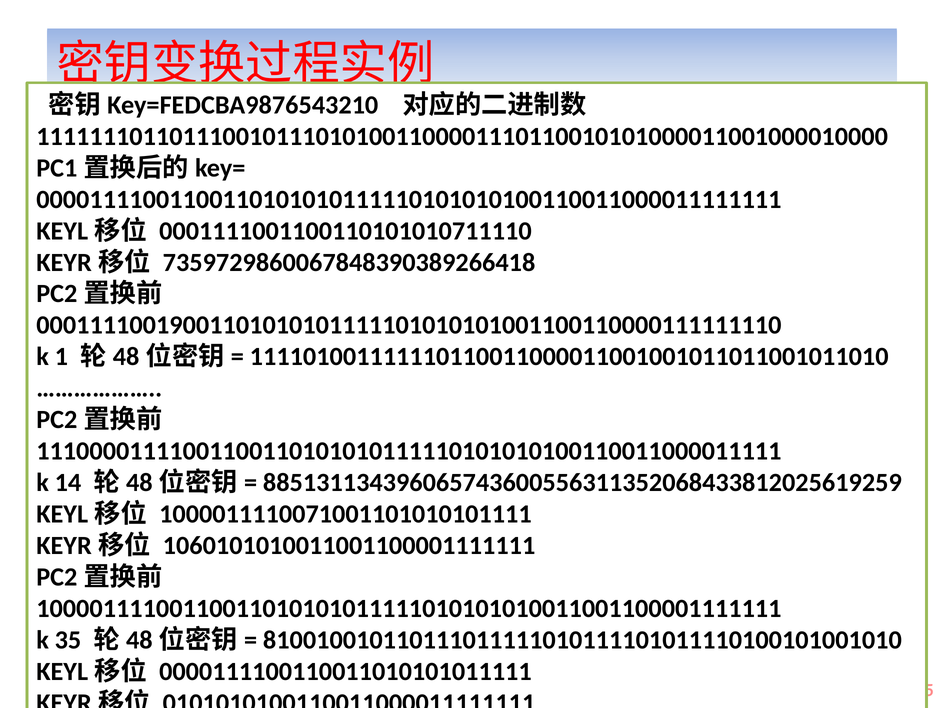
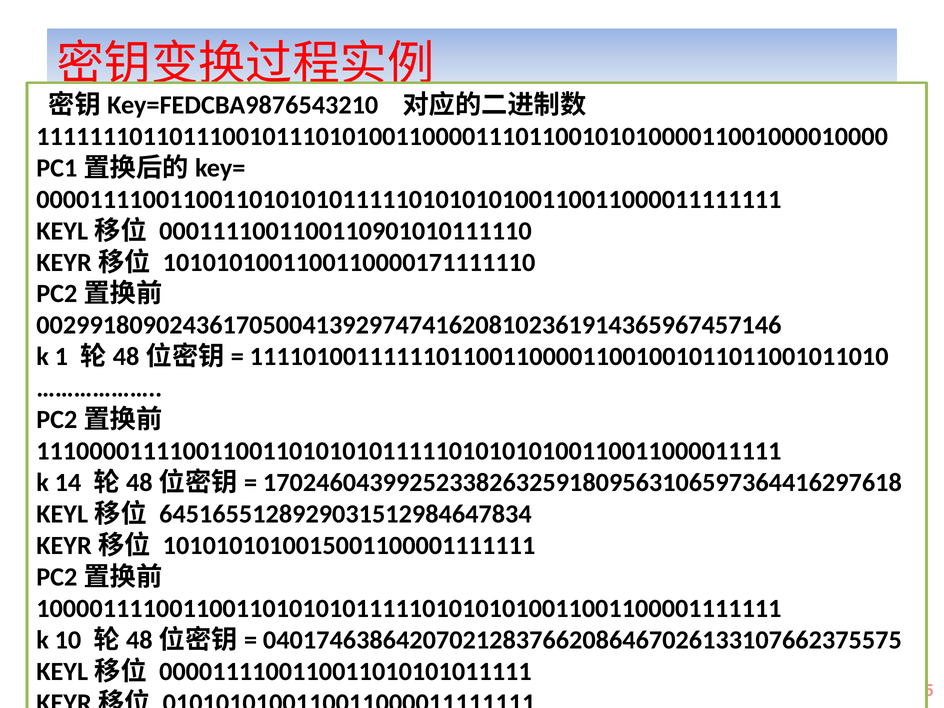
0001111001100110101010711110: 0001111001100110101010711110 -> 0001111001100110901010111110
7359729860067848390389266418: 7359729860067848390389266418 -> 1010101001100110000171111110
00011110019001101010101111101010101001100110000111111110: 00011110019001101010101111101010101001100110000111111110 -> 00299180902436170500413929747416208102361914365967457146
885131134396065743600556311352068433812025619259: 885131134396065743600556311352068433812025619259 -> 170246043992523382632591809563106597364416297618
1000011110071001101010101111: 1000011110071001101010101111 -> 6451655128929031512984647834
1060101010011001100001111111: 1060101010011001100001111111 -> 1010101010015001100001111111
35: 35 -> 10
810010010110111011111010111101011110100101001010: 810010010110111011111010111101011110100101001010 -> 040174638642070212837662086467026133107662375575
